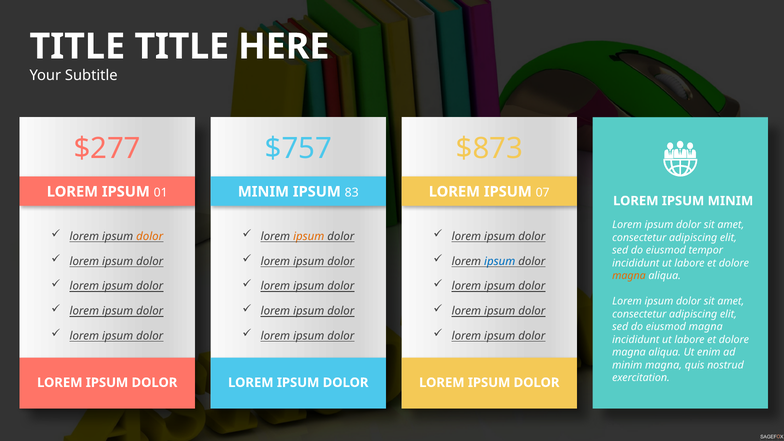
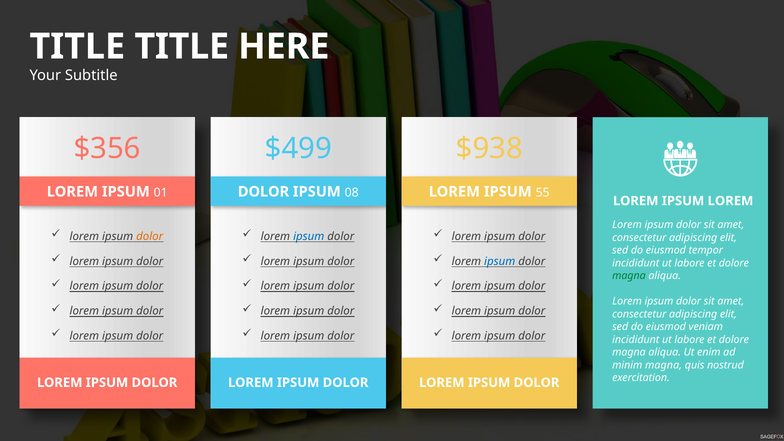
$277: $277 -> $356
$757: $757 -> $499
$873: $873 -> $938
MINIM at (263, 192): MINIM -> DOLOR
83: 83 -> 08
07: 07 -> 55
IPSUM MINIM: MINIM -> LOREM
ipsum at (309, 236) colour: orange -> blue
magna at (629, 276) colour: orange -> green
eiusmod magna: magna -> veniam
